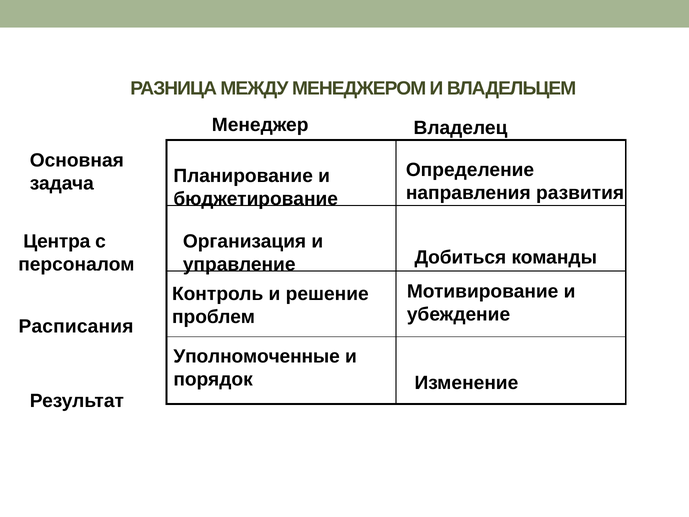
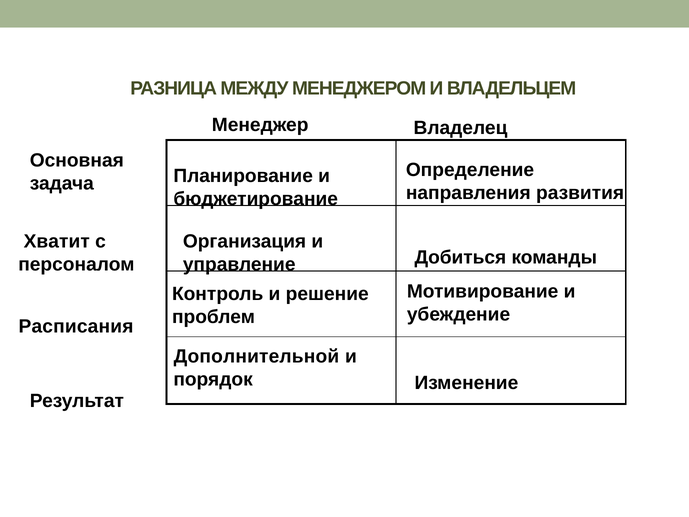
Центра: Центра -> Хватит
Уполномоченные: Уполномоченные -> Дополнительной
